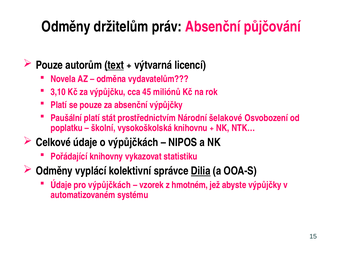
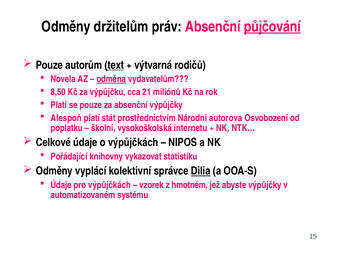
půjčování underline: none -> present
licencí: licencí -> rodičů
odměna underline: none -> present
3,10: 3,10 -> 8,50
45: 45 -> 21
Paušální: Paušální -> Alespoň
šelakové: šelakové -> autorova
knihovnu: knihovnu -> internetu
